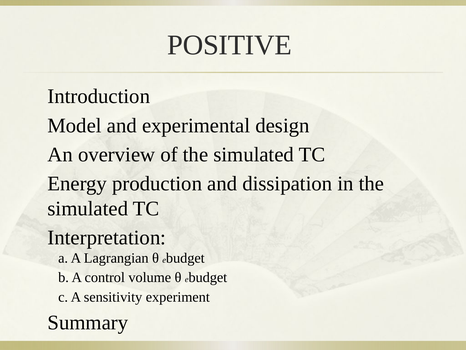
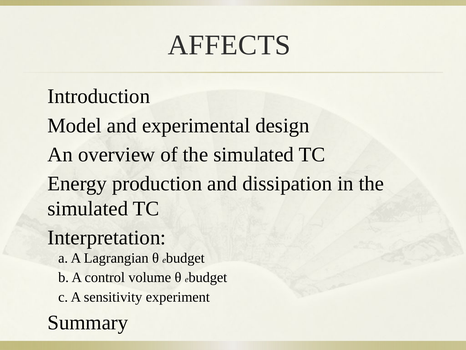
POSITIVE: POSITIVE -> AFFECTS
